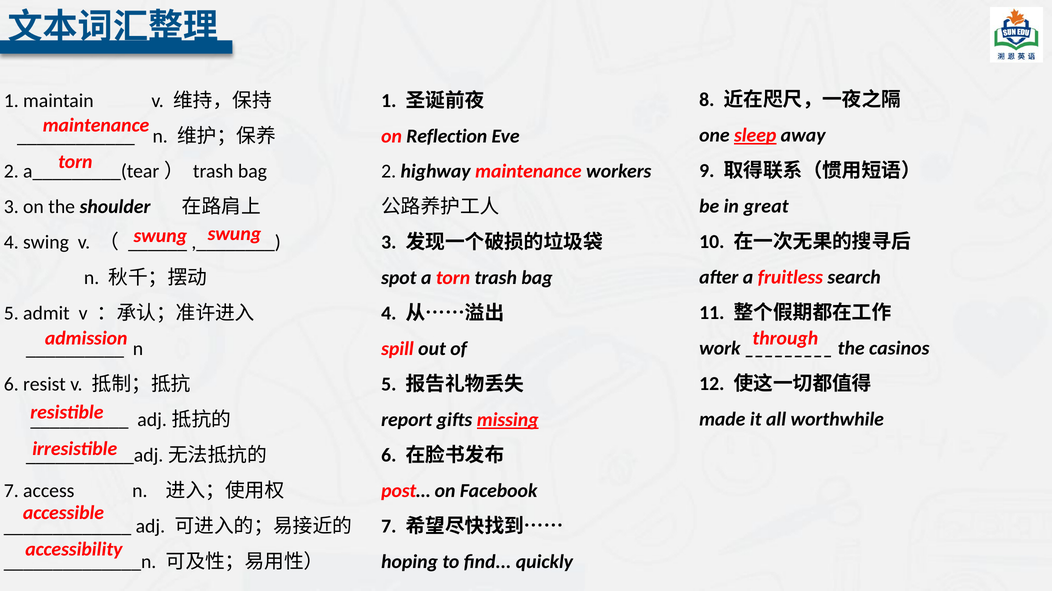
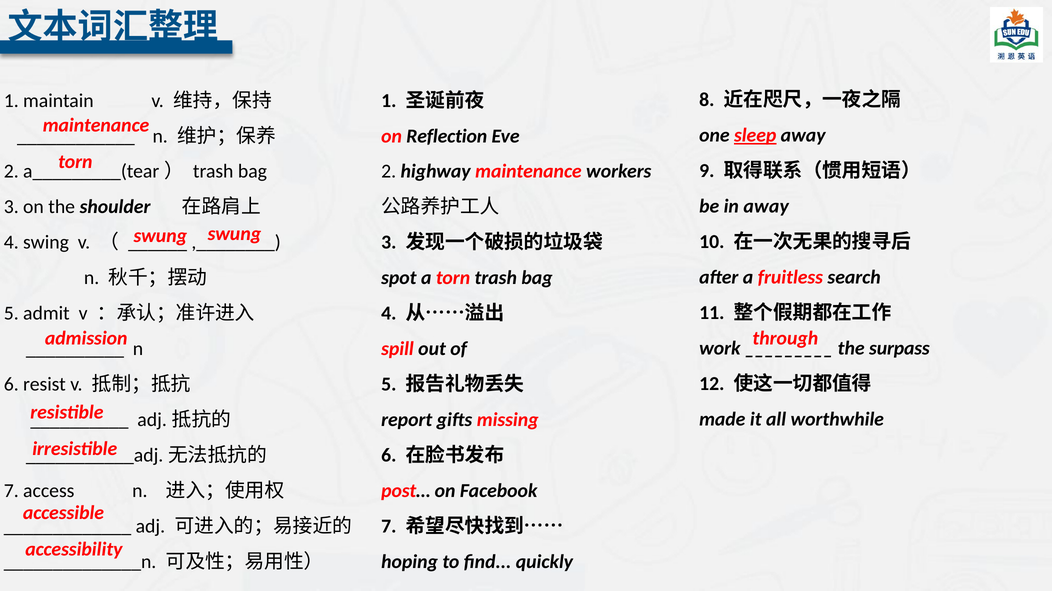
in great: great -> away
casinos: casinos -> surpass
missing underline: present -> none
